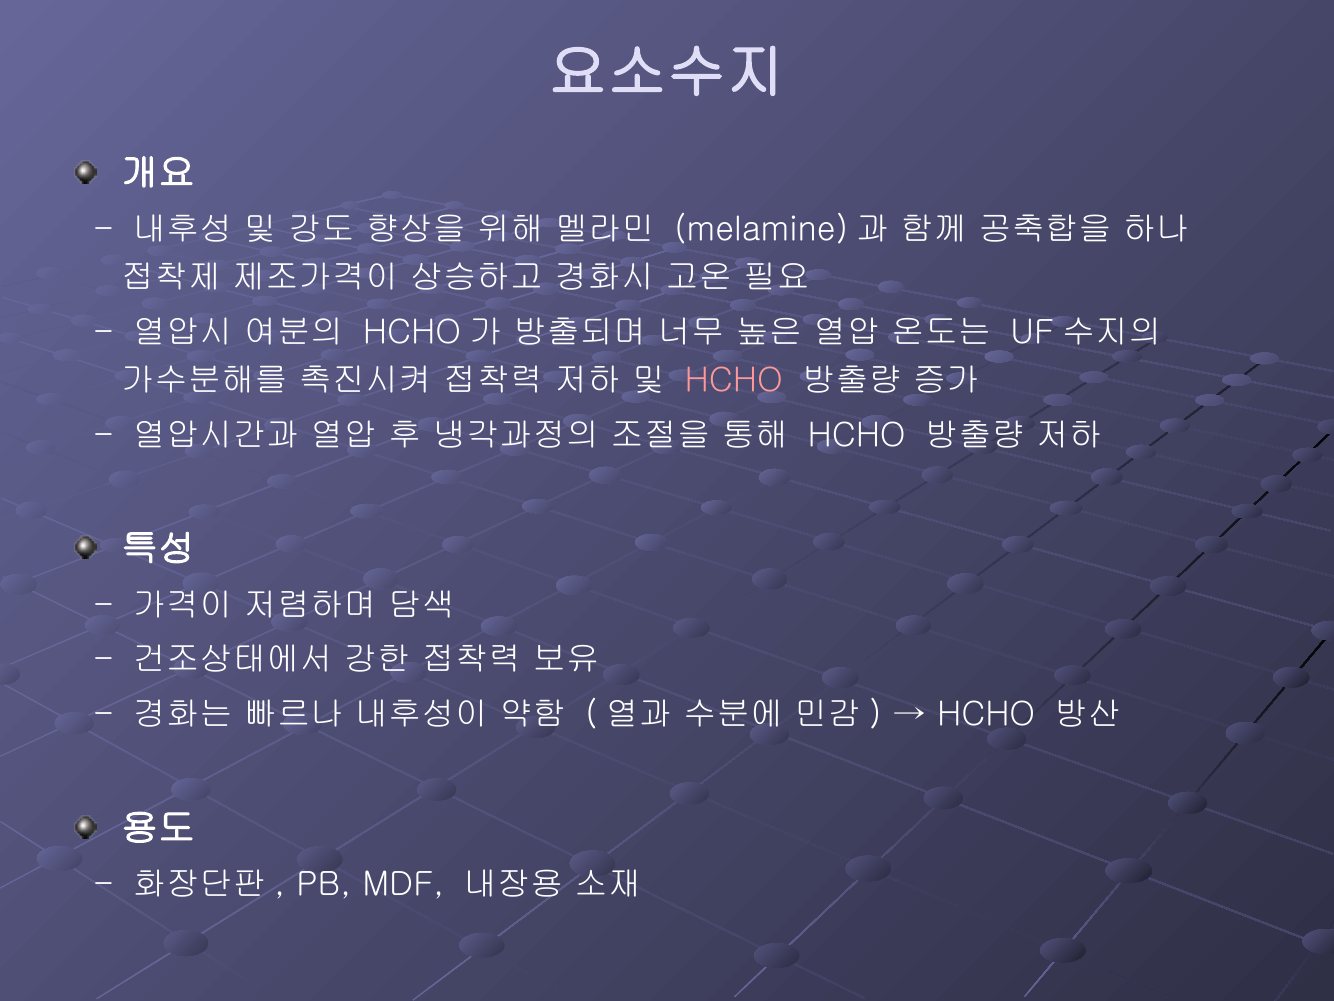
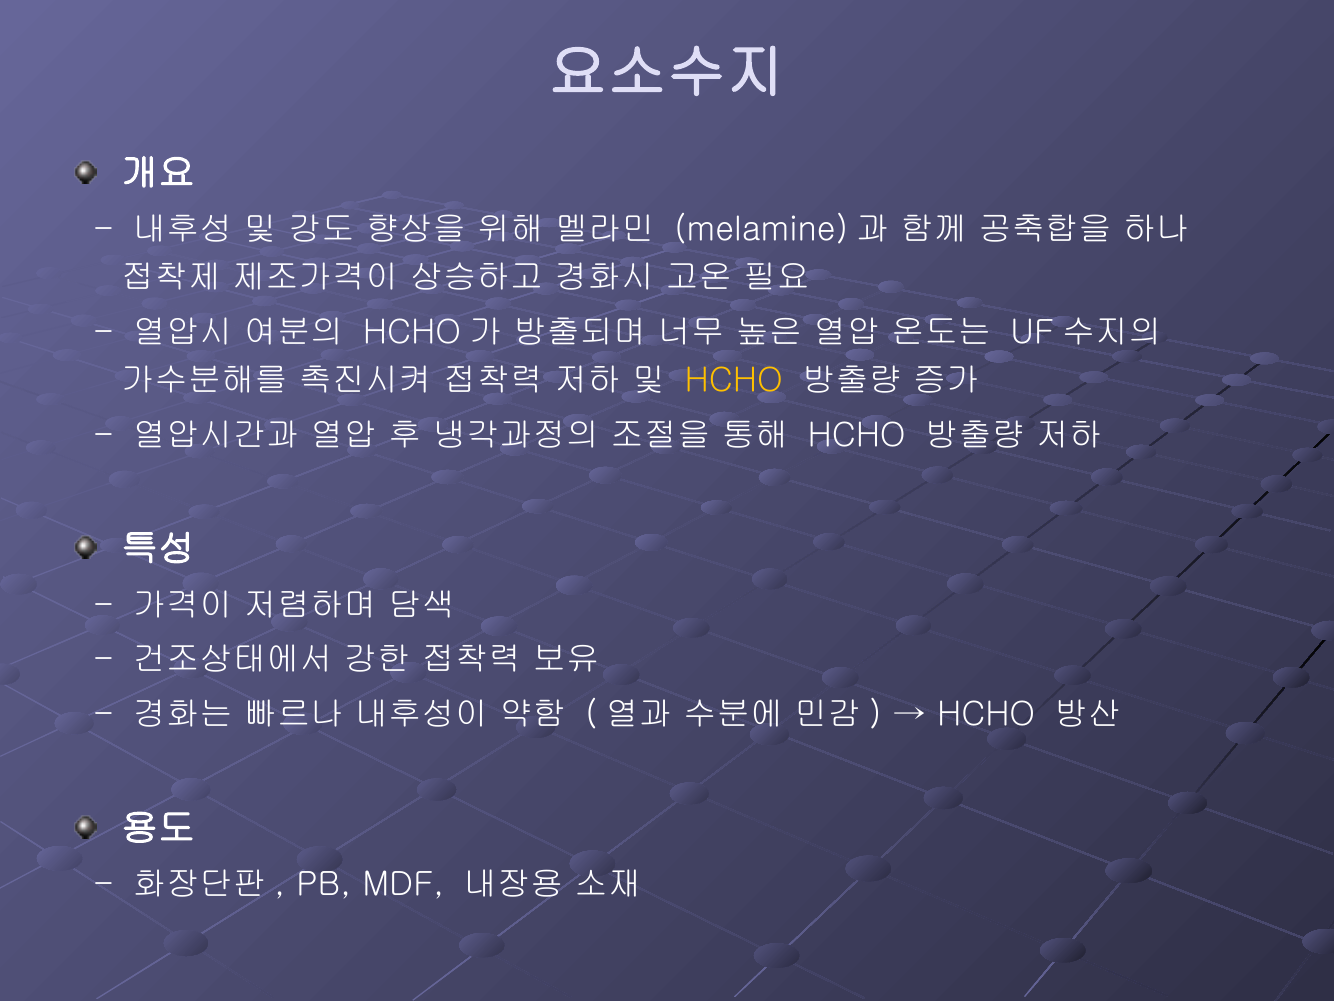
HCHO at (734, 380) colour: pink -> yellow
